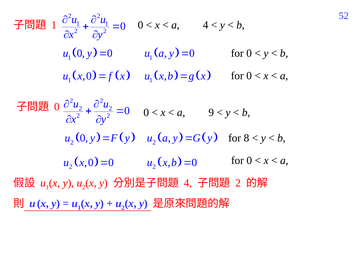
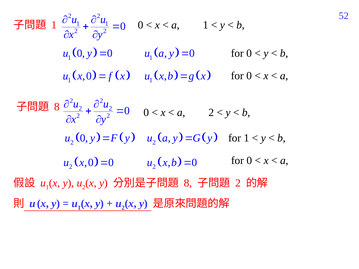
a 4: 4 -> 1
0 at (57, 107): 0 -> 8
a 9: 9 -> 2
for 8: 8 -> 1
4 at (188, 183): 4 -> 8
